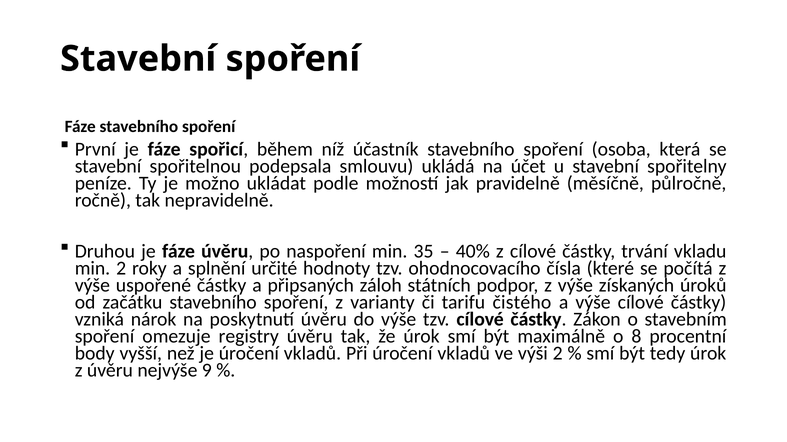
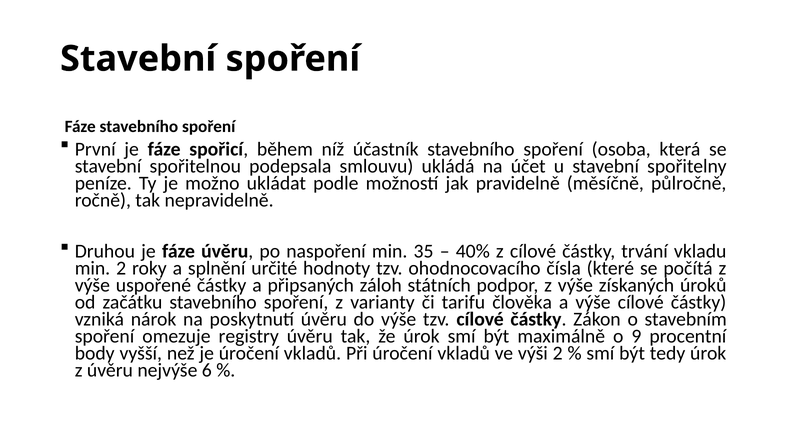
čistého: čistého -> člověka
8: 8 -> 9
9: 9 -> 6
